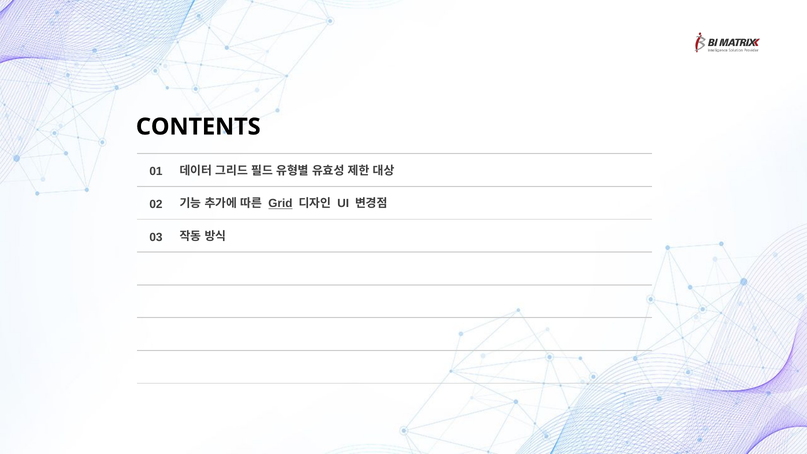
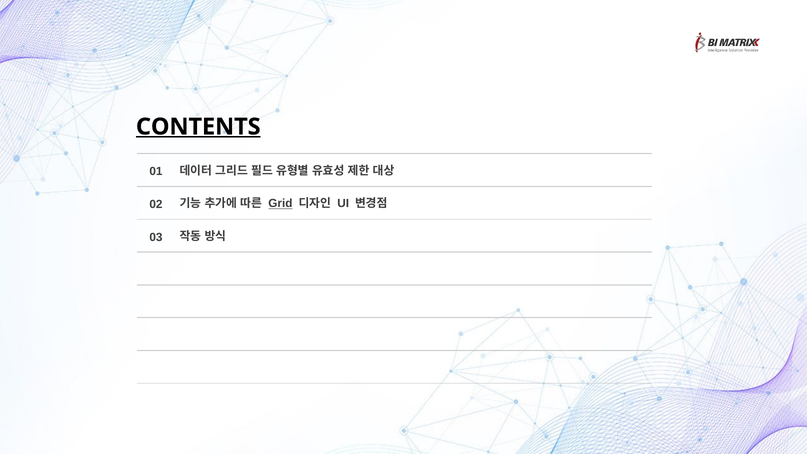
CONTENTS underline: none -> present
